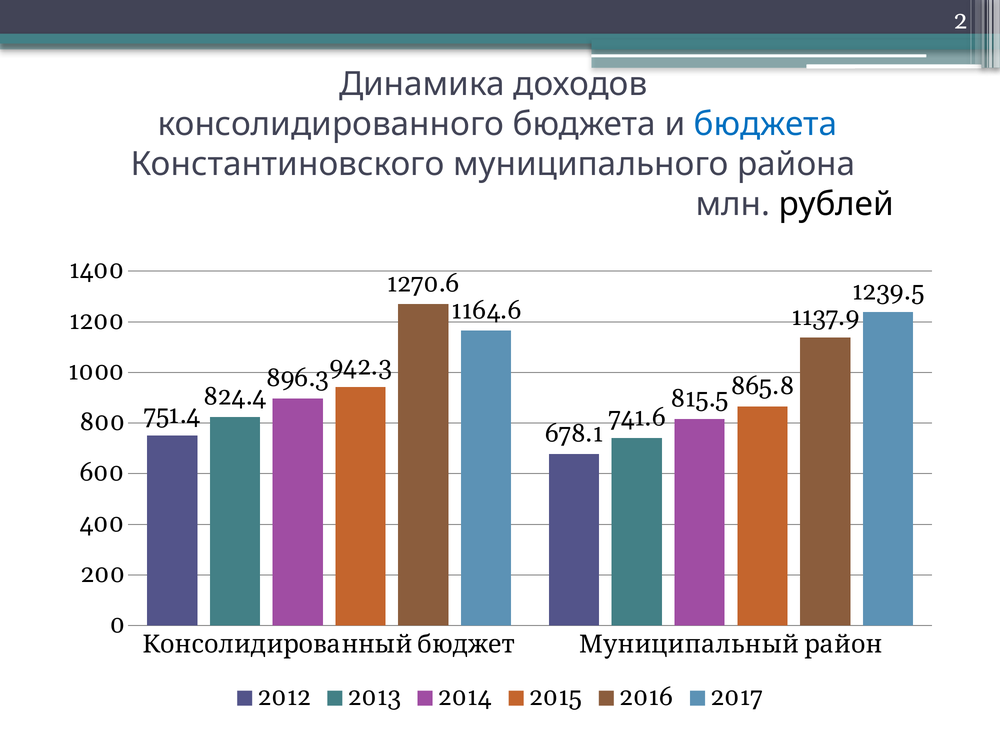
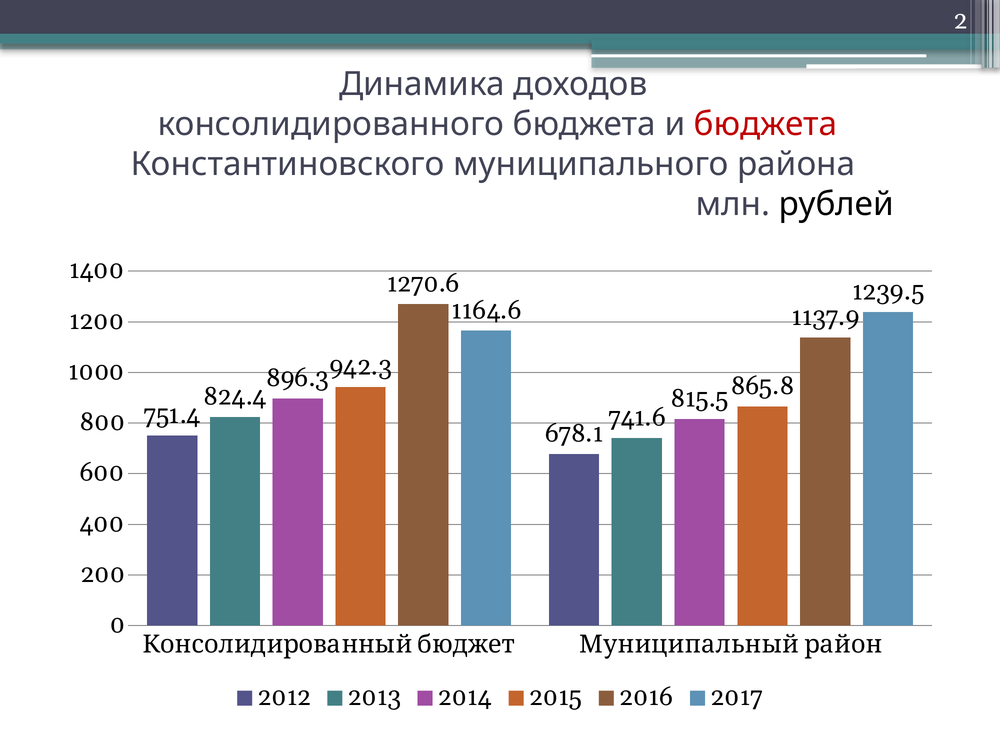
бюджета at (766, 124) colour: blue -> red
